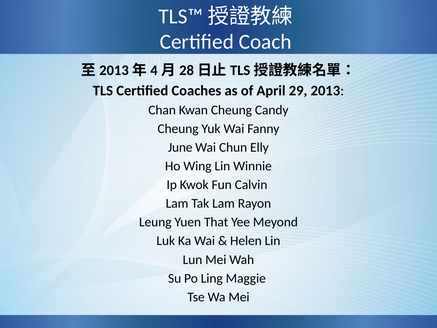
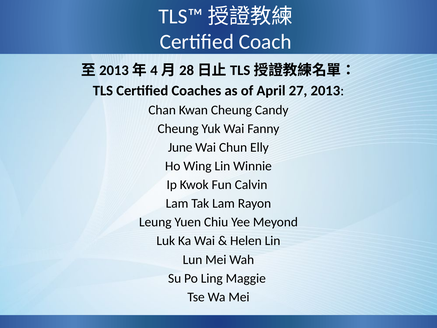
29: 29 -> 27
That: That -> Chiu
